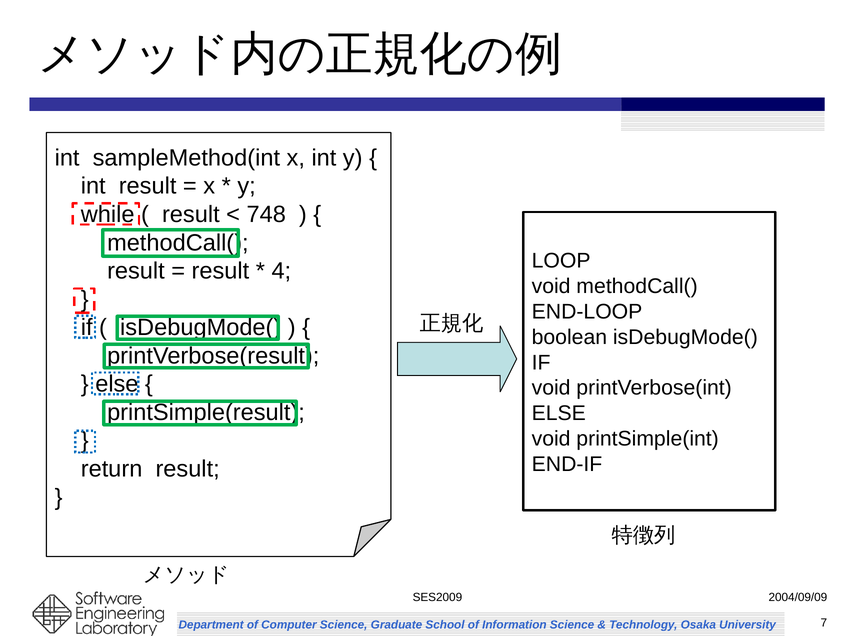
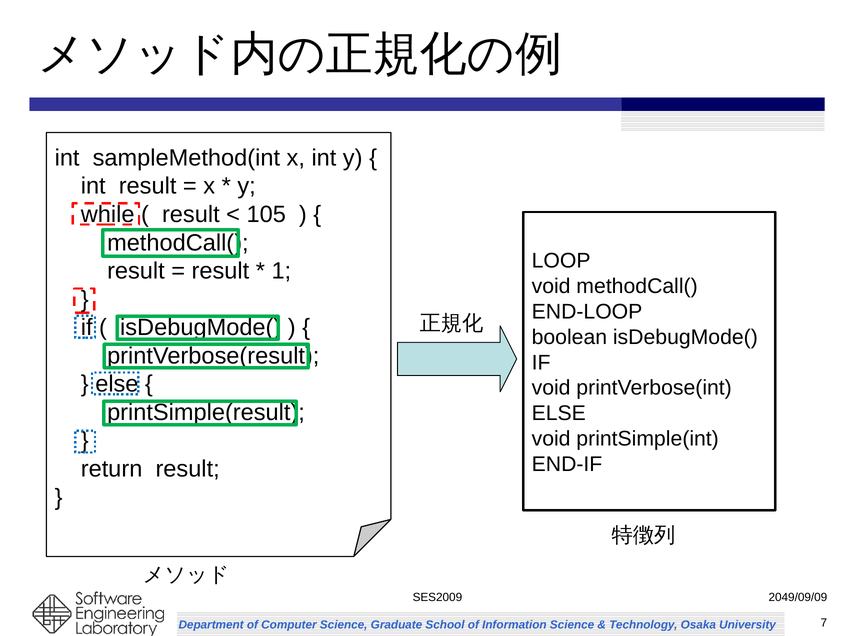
748: 748 -> 105
4: 4 -> 1
2004/09/09: 2004/09/09 -> 2049/09/09
